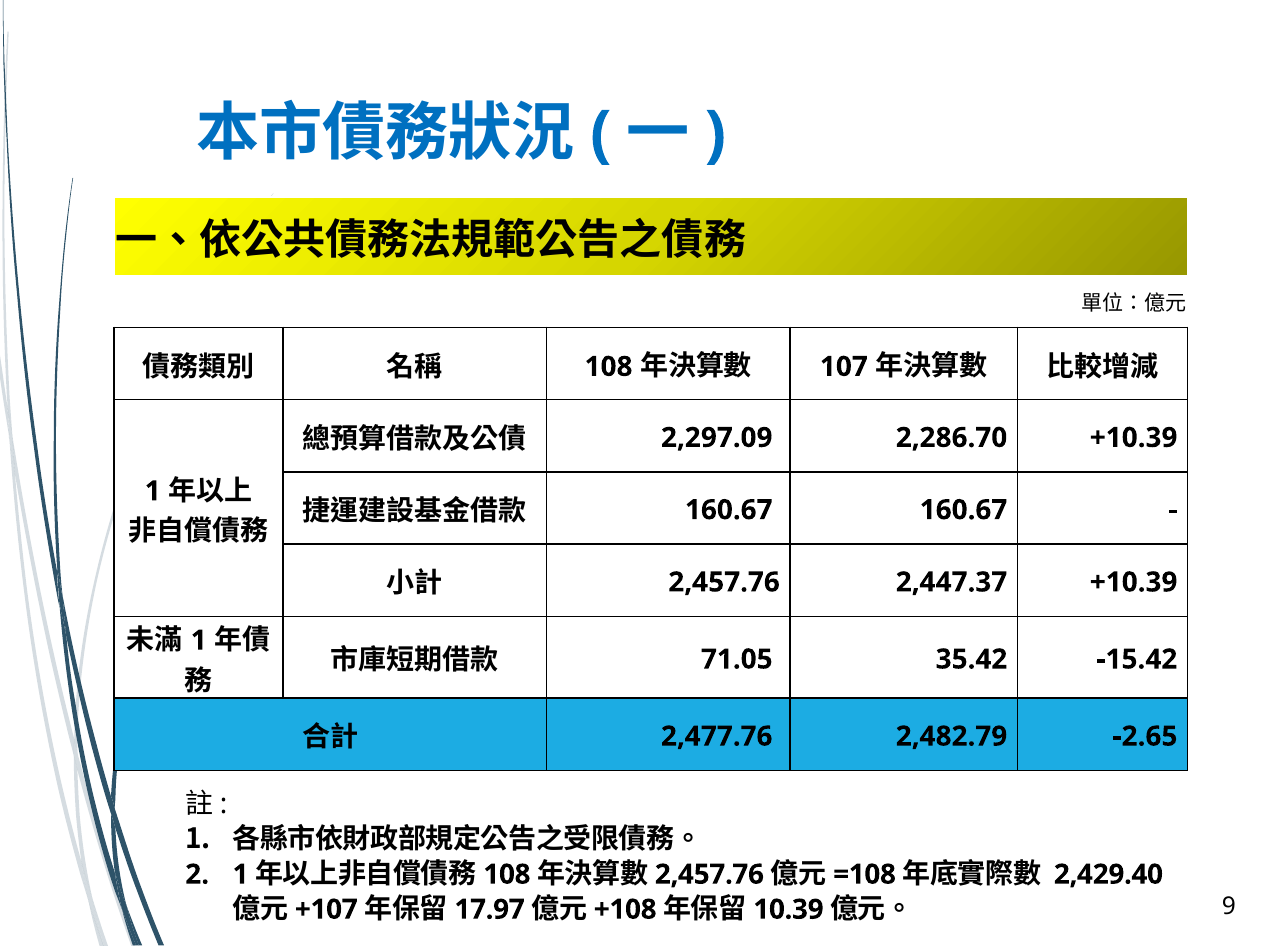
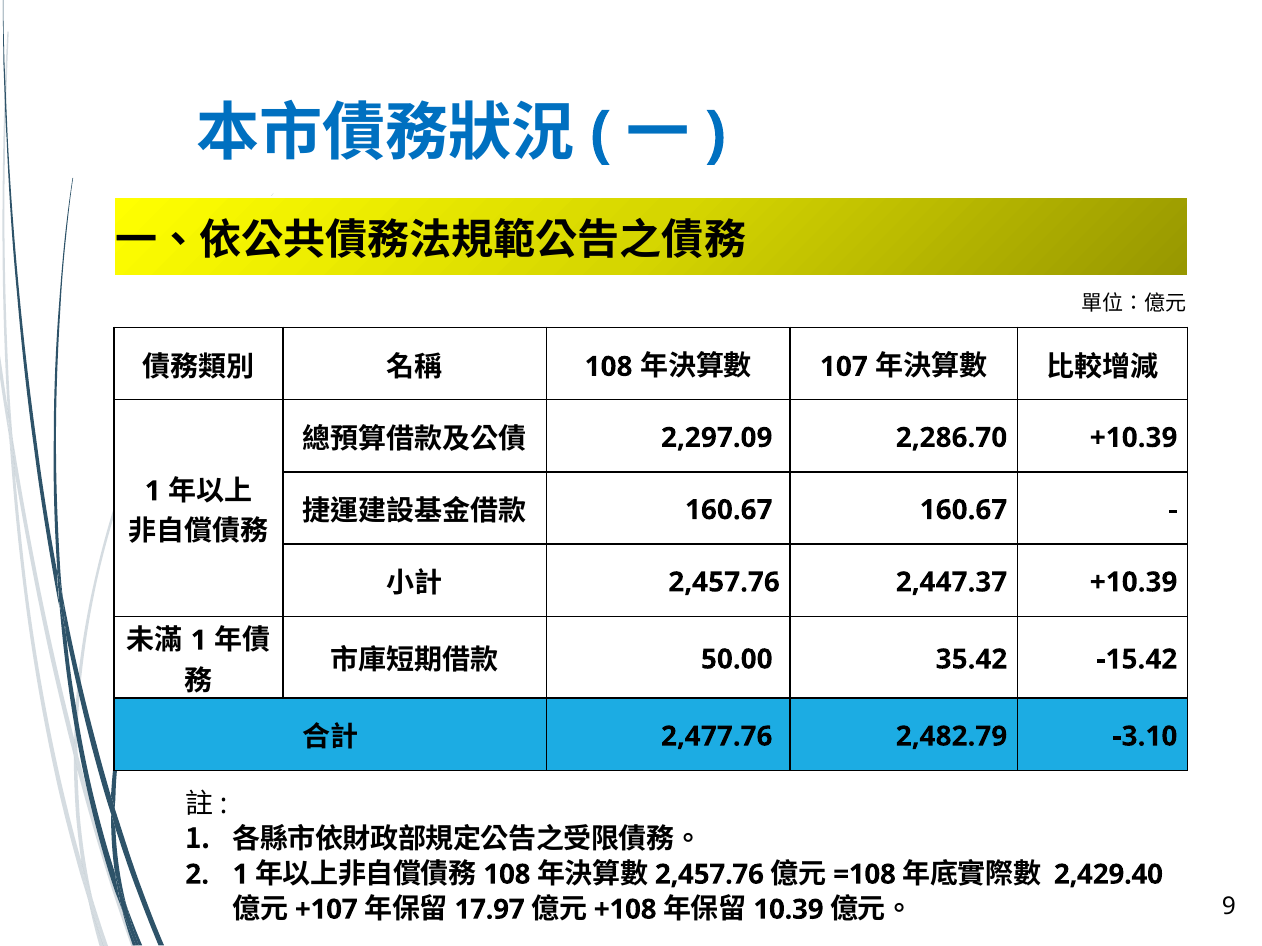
71.05: 71.05 -> 50.00
-2.65: -2.65 -> -3.10
